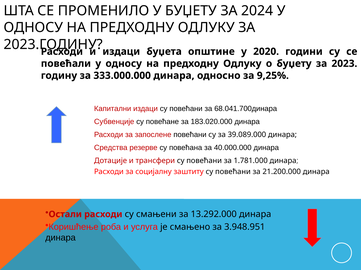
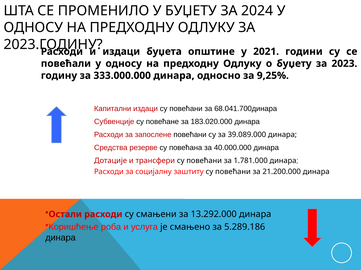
2020: 2020 -> 2021
3.948.951: 3.948.951 -> 5.289.186
